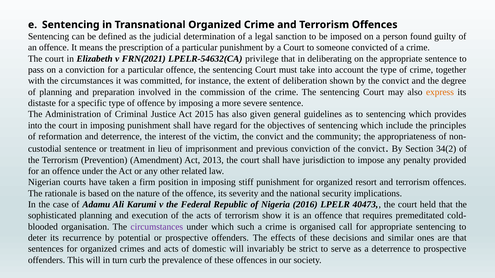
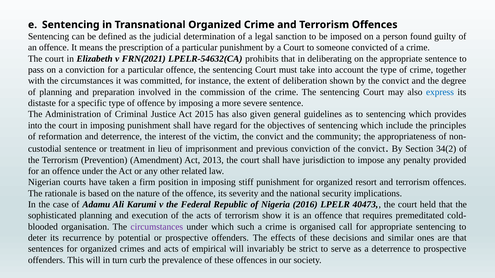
privilege: privilege -> prohibits
express colour: orange -> blue
domestic: domestic -> empirical
